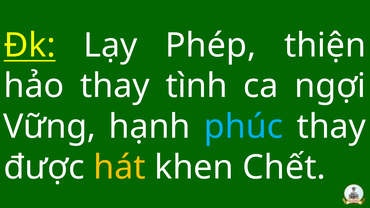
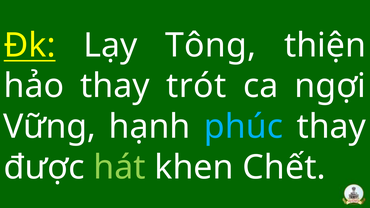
Phép: Phép -> Tông
tình: tình -> trót
hát colour: yellow -> light green
